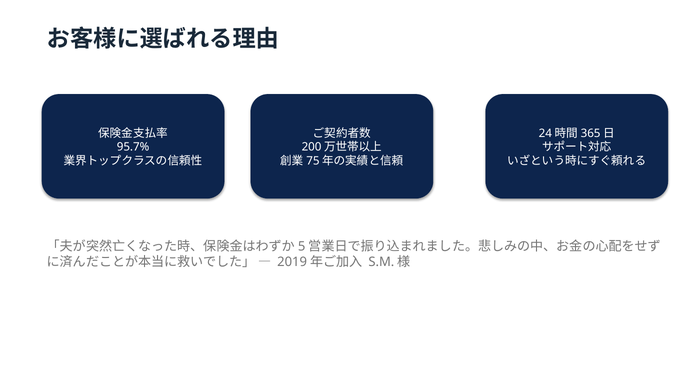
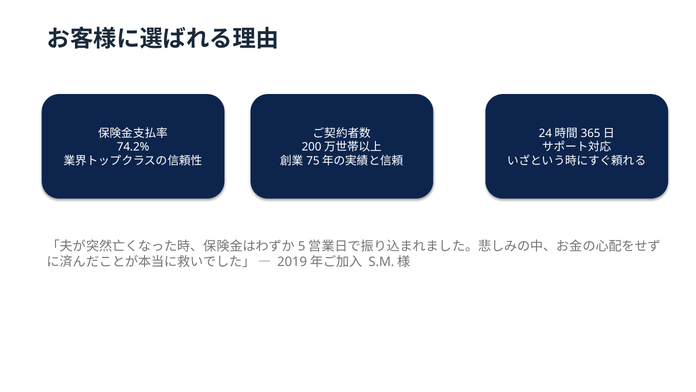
95.7%: 95.7% -> 74.2%
